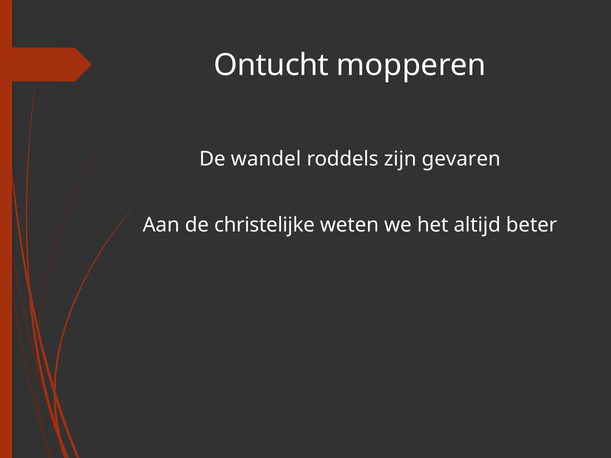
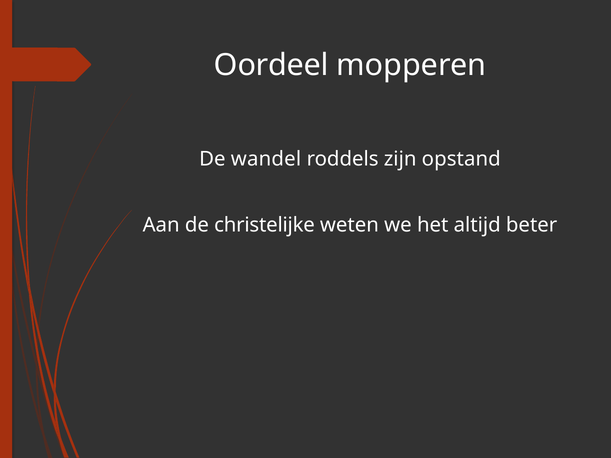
Ontucht: Ontucht -> Oordeel
gevaren: gevaren -> opstand
